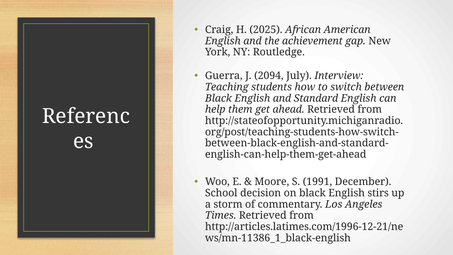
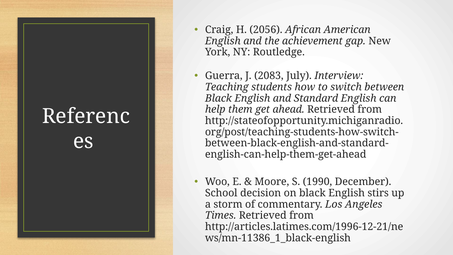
2025: 2025 -> 2056
2094: 2094 -> 2083
1991: 1991 -> 1990
